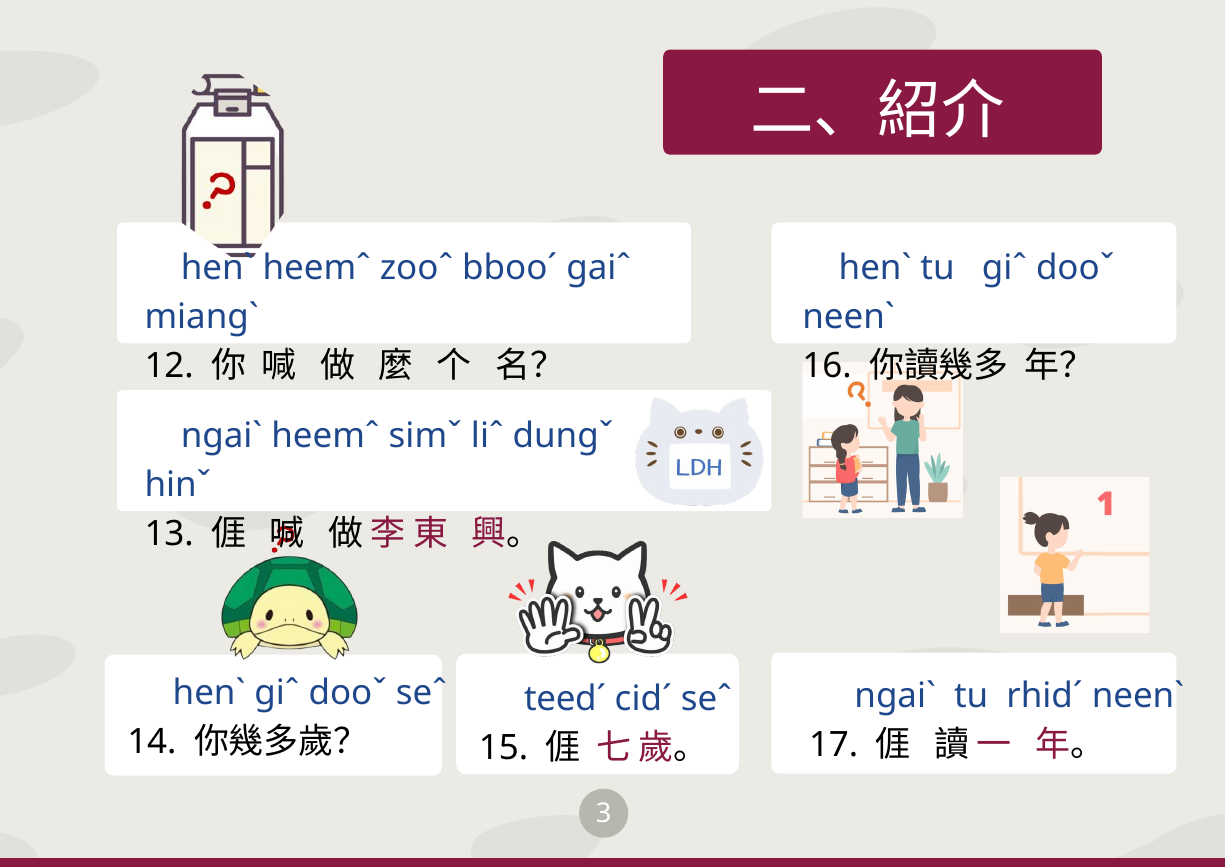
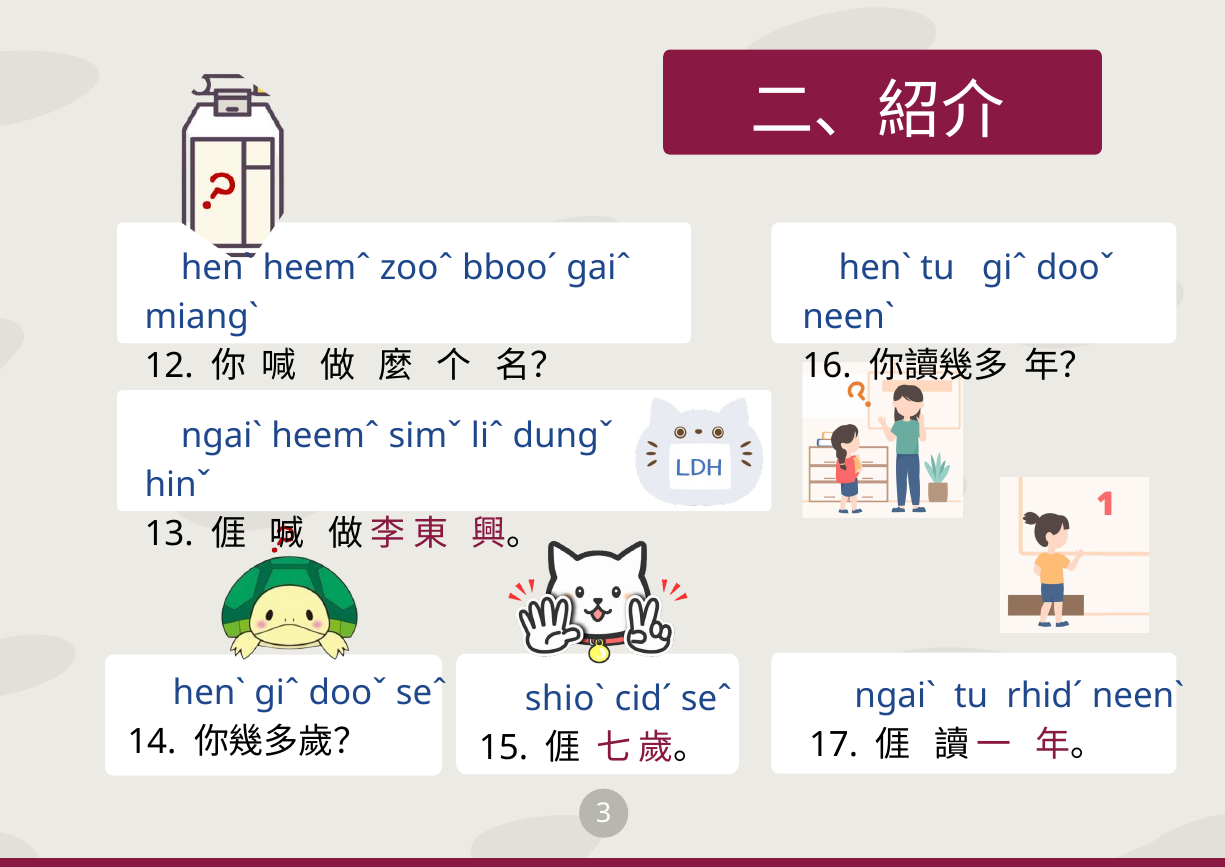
teedˊ: teedˊ -> shioˋ
